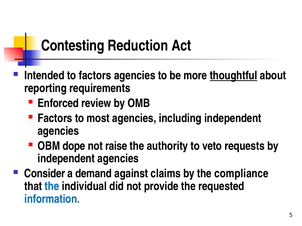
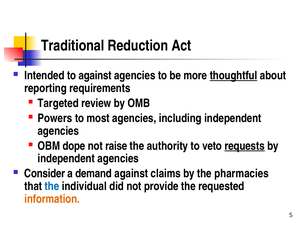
Contesting: Contesting -> Traditional
to factors: factors -> against
Enforced: Enforced -> Targeted
Factors at (55, 119): Factors -> Powers
requests underline: none -> present
compliance: compliance -> pharmacies
information colour: blue -> orange
